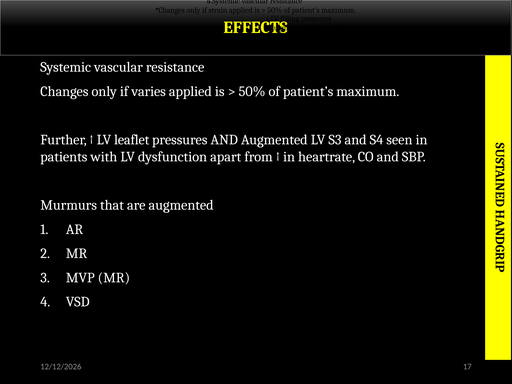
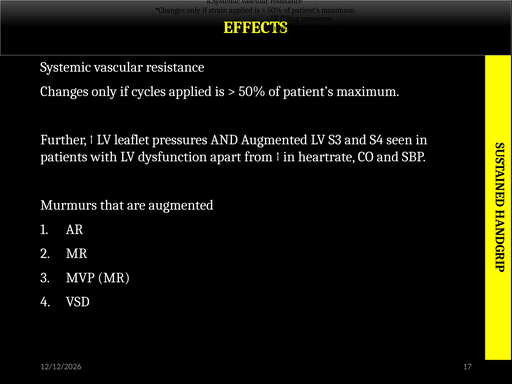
varies: varies -> cycles
